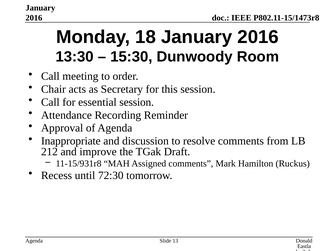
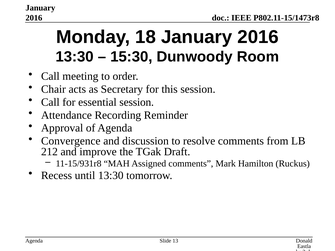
Inappropriate: Inappropriate -> Convergence
until 72:30: 72:30 -> 13:30
